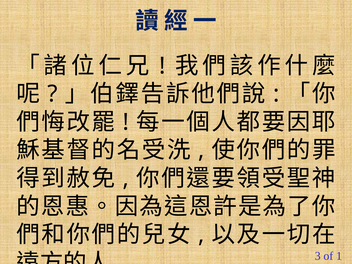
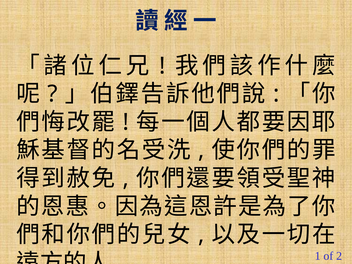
3: 3 -> 1
1: 1 -> 2
